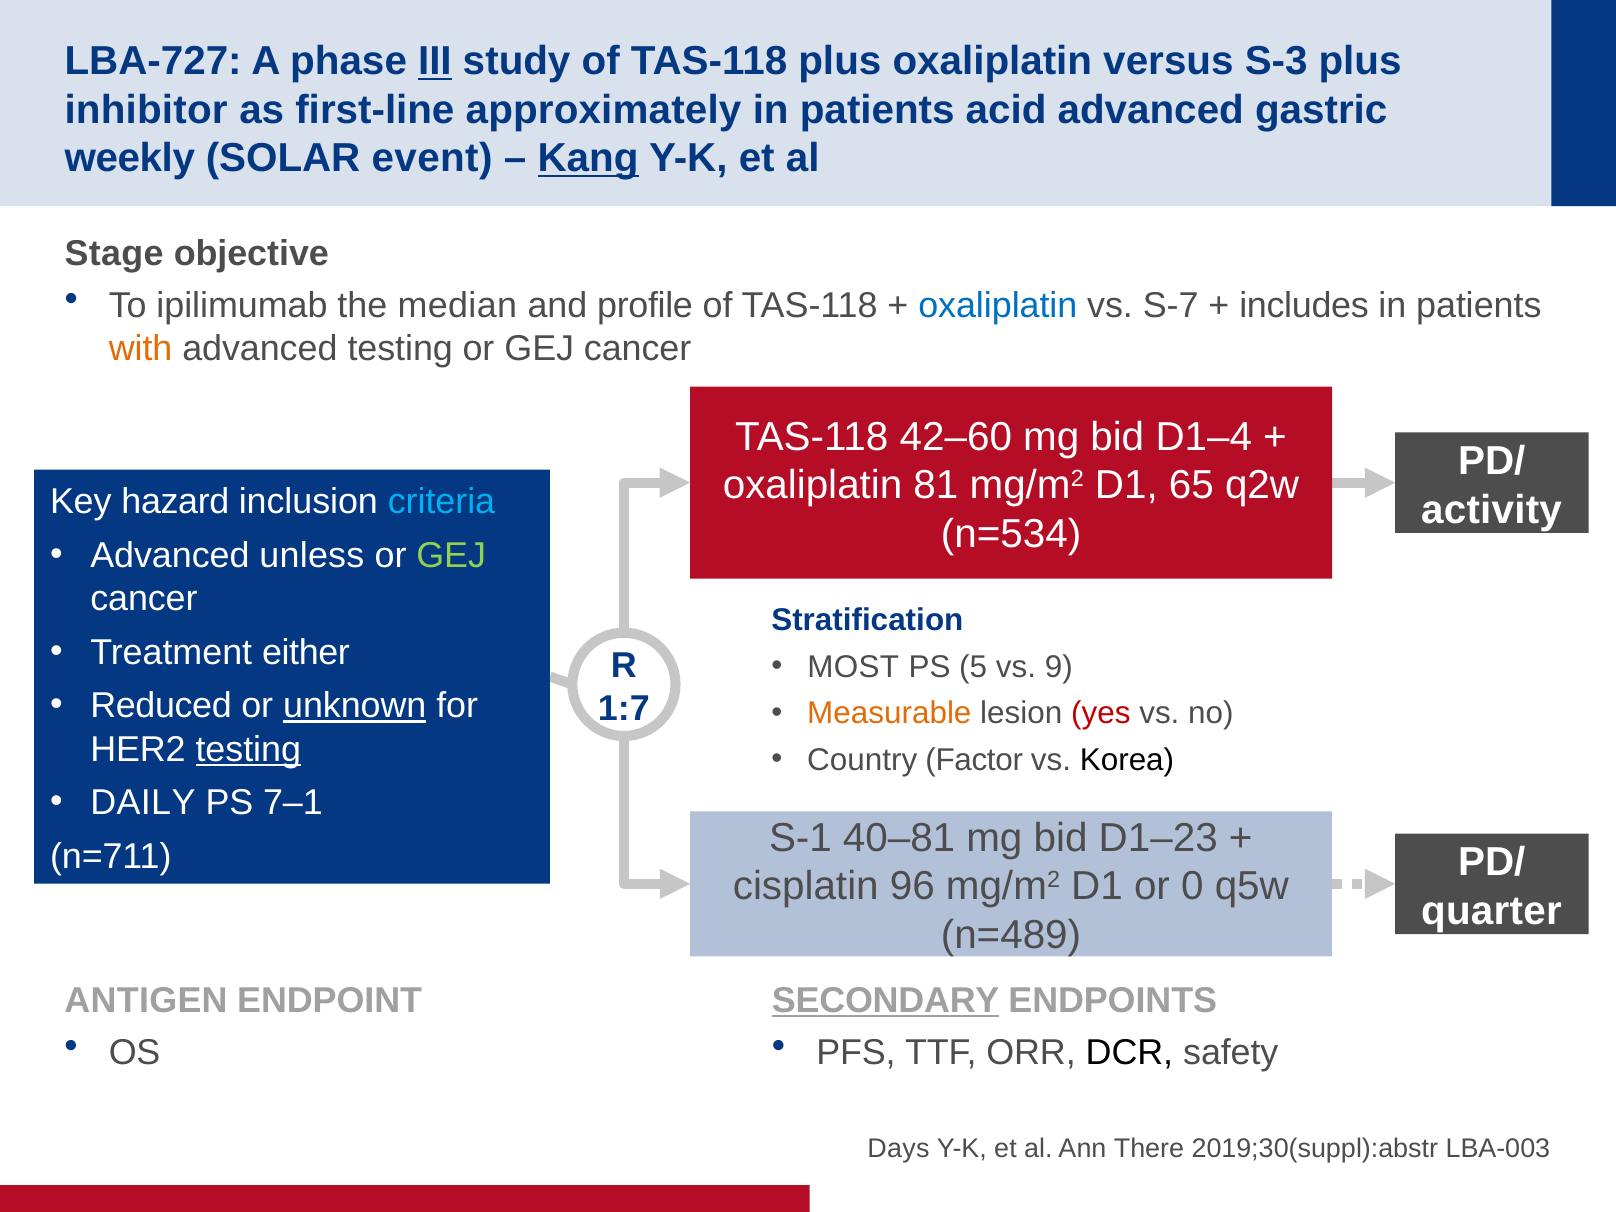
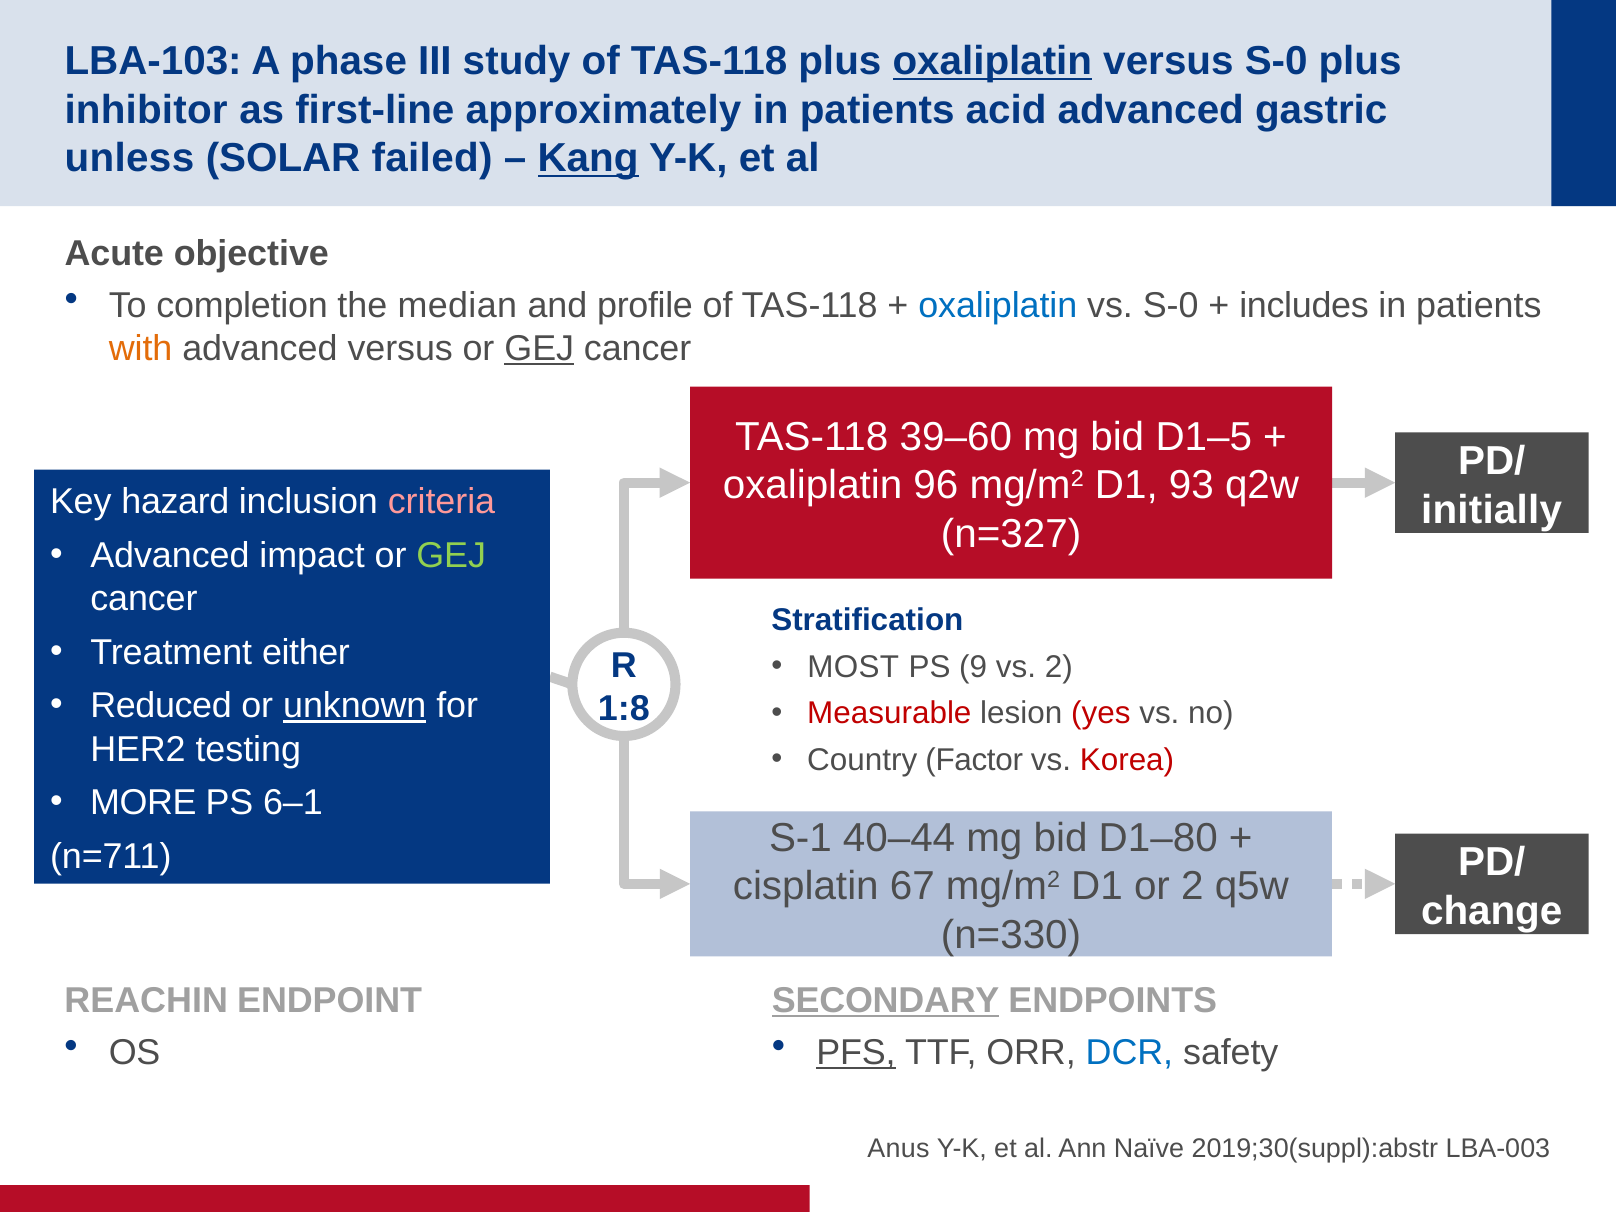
LBA-727: LBA-727 -> LBA-103
III underline: present -> none
oxaliplatin at (992, 61) underline: none -> present
versus S-3: S-3 -> S-0
weekly: weekly -> unless
event: event -> failed
Stage: Stage -> Acute
ipilimumab: ipilimumab -> completion
vs S-7: S-7 -> S-0
advanced testing: testing -> versus
GEJ at (539, 349) underline: none -> present
42–60: 42–60 -> 39–60
D1–4: D1–4 -> D1–5
81: 81 -> 96
65: 65 -> 93
criteria colour: light blue -> pink
activity: activity -> initially
n=534: n=534 -> n=327
unless: unless -> impact
5: 5 -> 9
vs 9: 9 -> 2
1:7: 1:7 -> 1:8
Measurable colour: orange -> red
testing at (248, 749) underline: present -> none
Korea colour: black -> red
DAILY: DAILY -> MORE
7–1: 7–1 -> 6–1
40–81: 40–81 -> 40–44
D1–23: D1–23 -> D1–80
96: 96 -> 67
or 0: 0 -> 2
quarter: quarter -> change
n=489: n=489 -> n=330
ANTIGEN: ANTIGEN -> REACHIN
PFS underline: none -> present
DCR colour: black -> blue
Days: Days -> Anus
There: There -> Naïve
